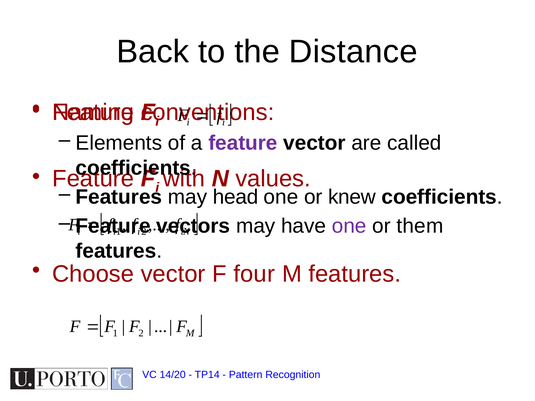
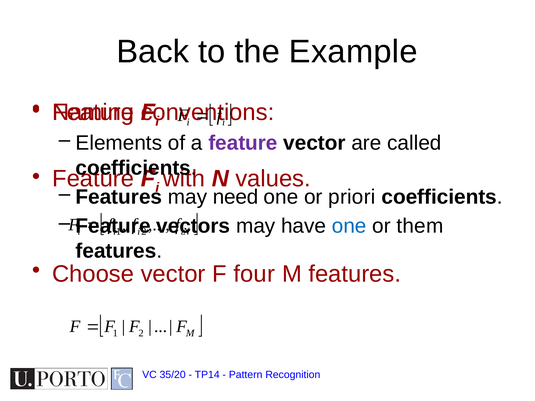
Distance: Distance -> Example
head: head -> need
knew: knew -> priori
one at (349, 226) colour: purple -> blue
14/20: 14/20 -> 35/20
